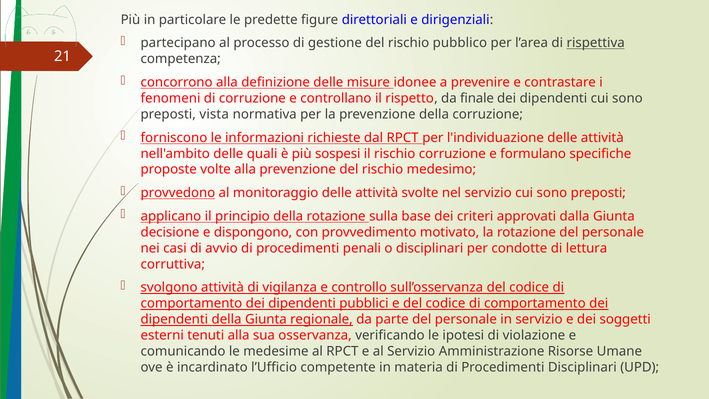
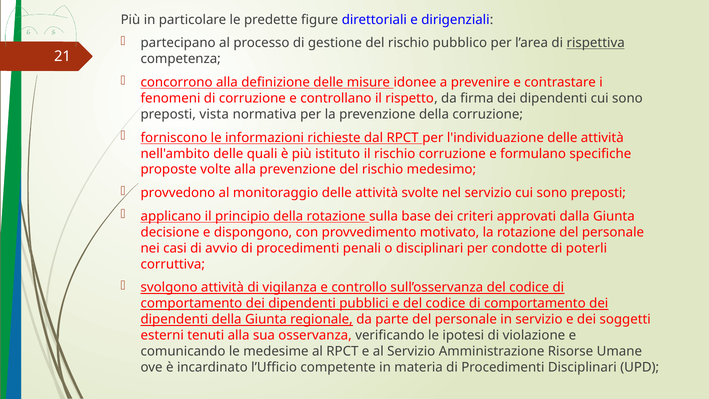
finale: finale -> firma
sospesi: sospesi -> istituto
provvedono underline: present -> none
lettura: lettura -> poterli
